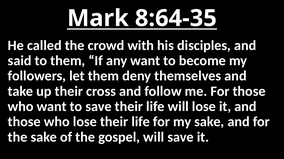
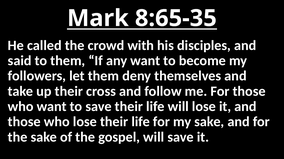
8:64-35: 8:64-35 -> 8:65-35
